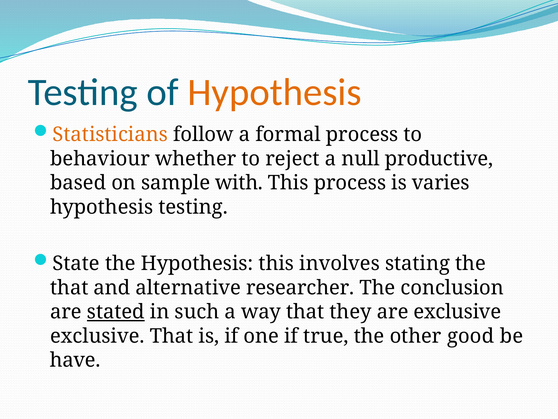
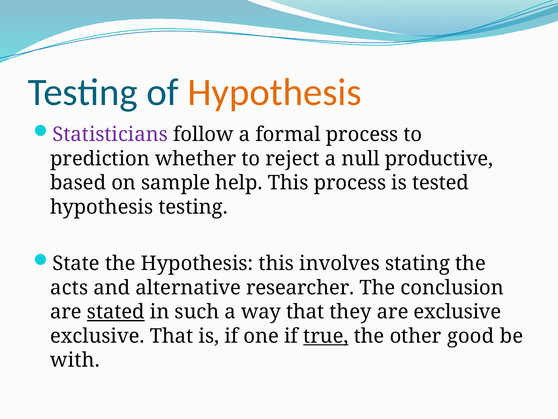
Statisticians colour: orange -> purple
behaviour: behaviour -> prediction
with: with -> help
varies: varies -> tested
that at (69, 287): that -> acts
true underline: none -> present
have: have -> with
